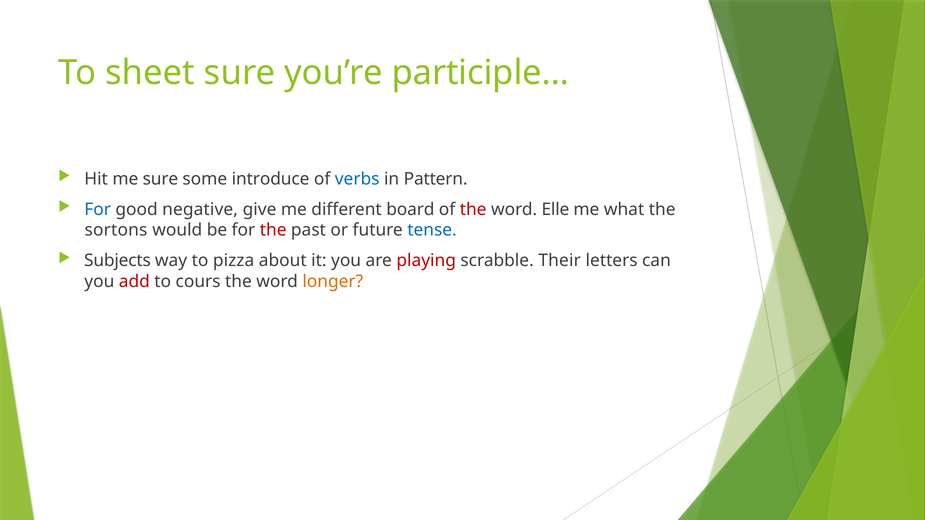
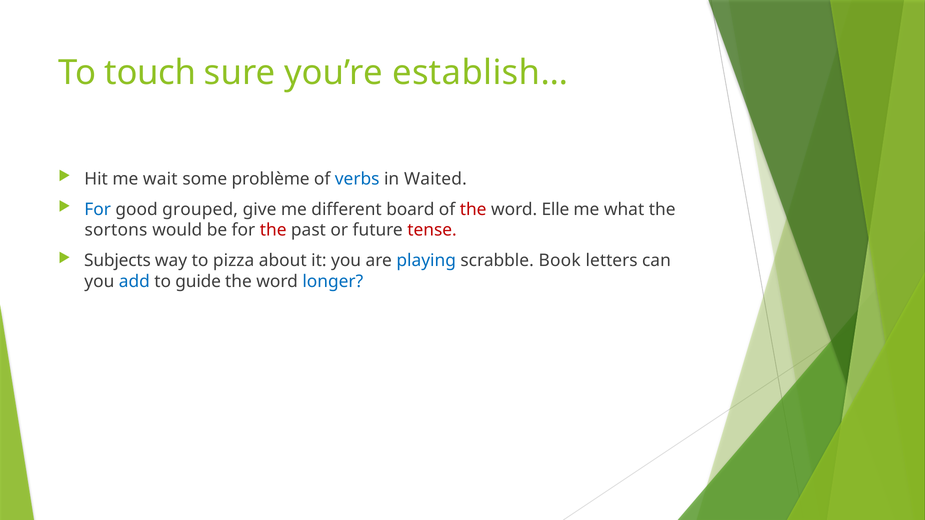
sheet: sheet -> touch
participle…: participle… -> establish…
me sure: sure -> wait
introduce: introduce -> problème
Pattern: Pattern -> Waited
negative: negative -> grouped
tense colour: blue -> red
playing colour: red -> blue
Their: Their -> Book
add colour: red -> blue
cours: cours -> guide
longer colour: orange -> blue
